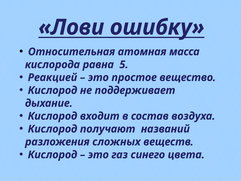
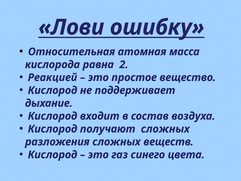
5: 5 -> 2
получают названий: названий -> сложных
